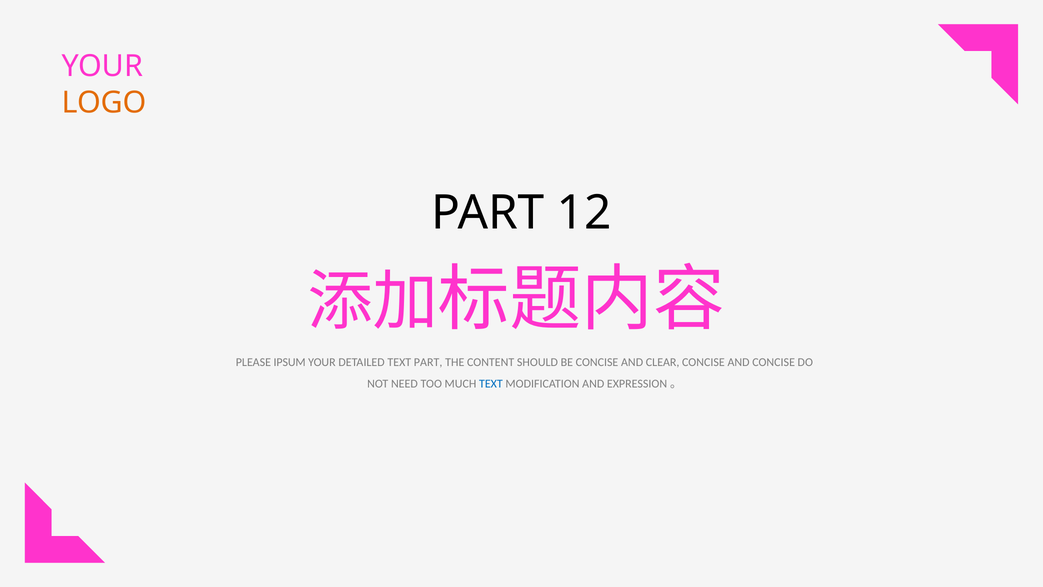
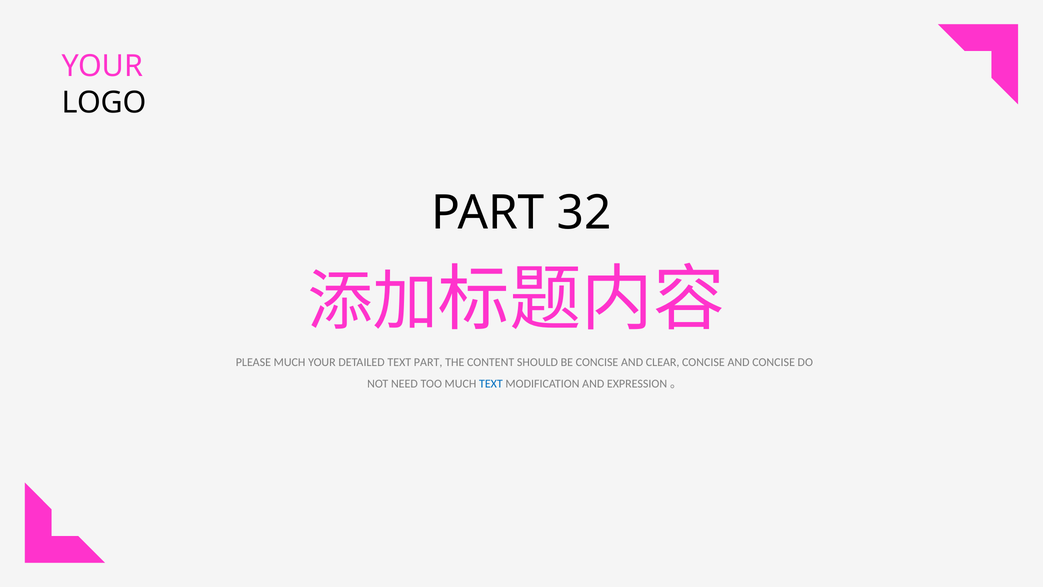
LOGO colour: orange -> black
12: 12 -> 32
PLEASE IPSUM: IPSUM -> MUCH
